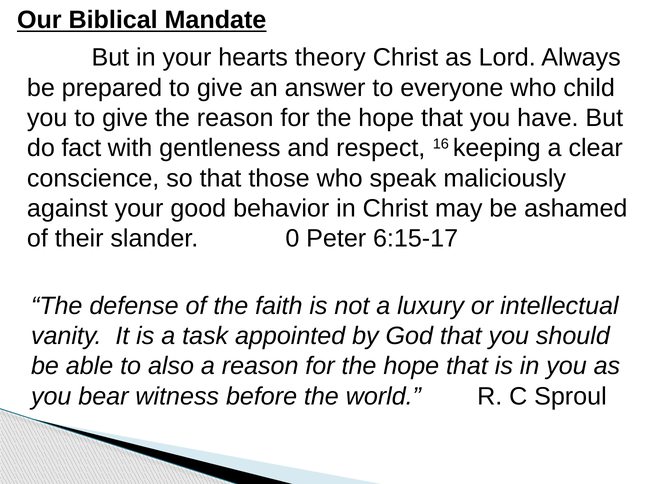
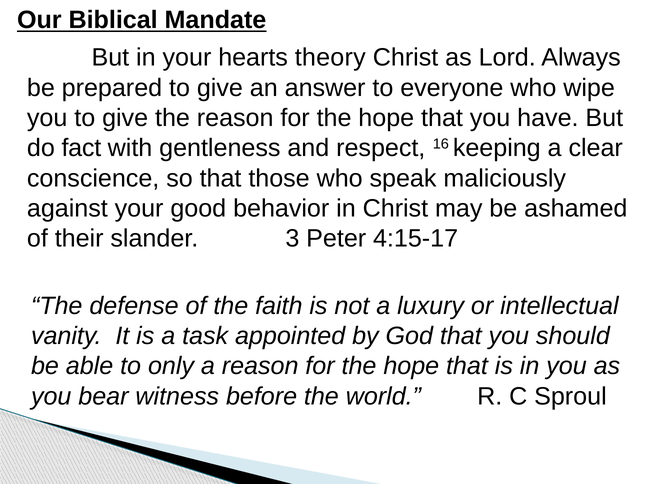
child: child -> wipe
0: 0 -> 3
6:15-17: 6:15-17 -> 4:15-17
also: also -> only
